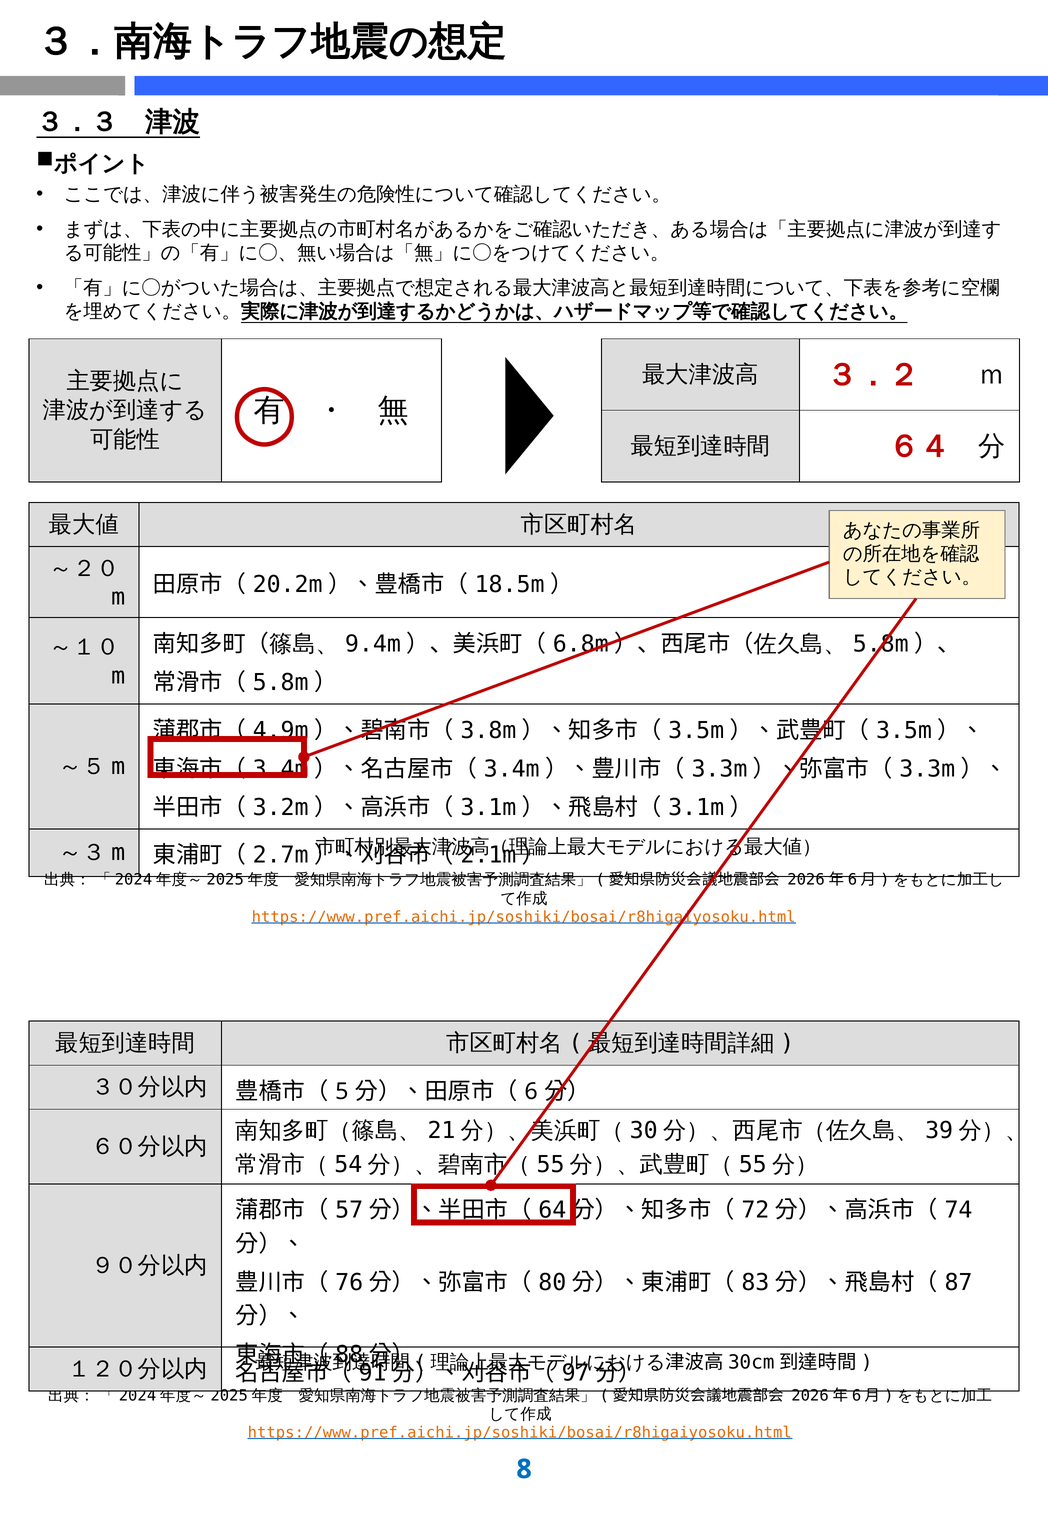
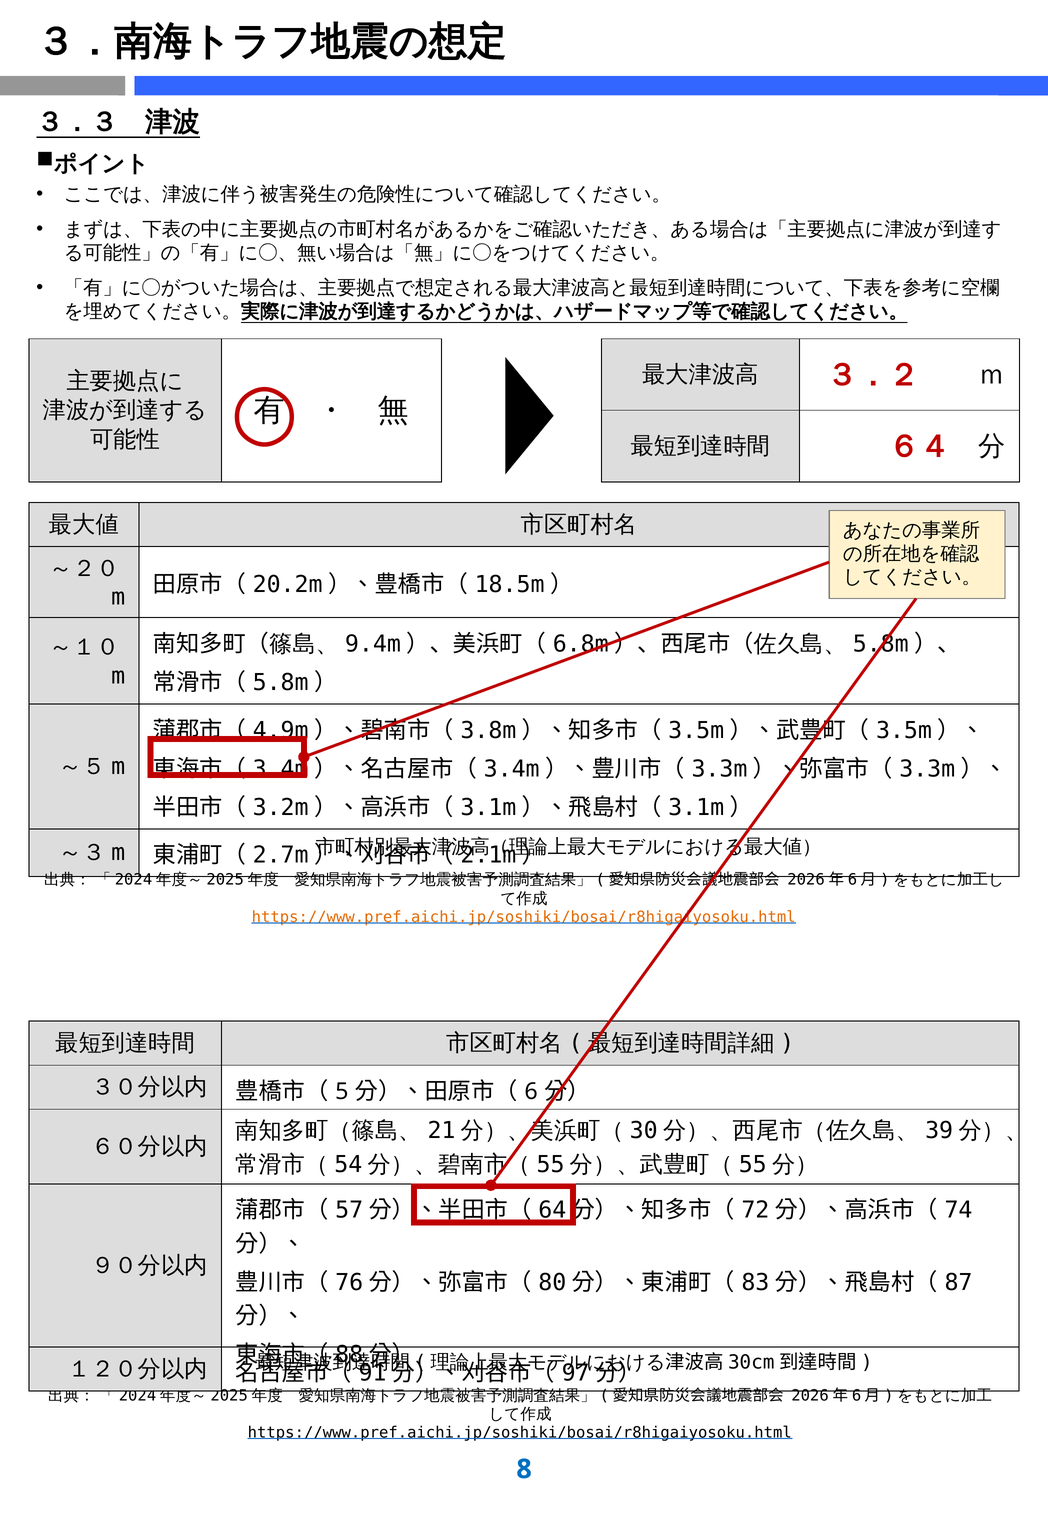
https://www.pref.aichi.jp/soshiki/bosai/r8higaiyosoku.html at (520, 1432) colour: orange -> black
